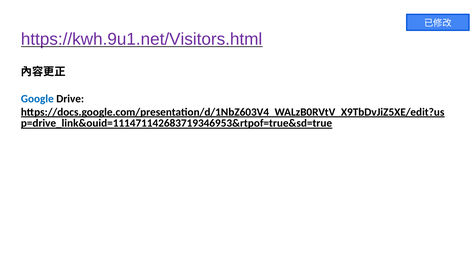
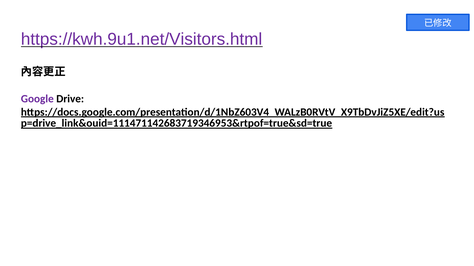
Google colour: blue -> purple
